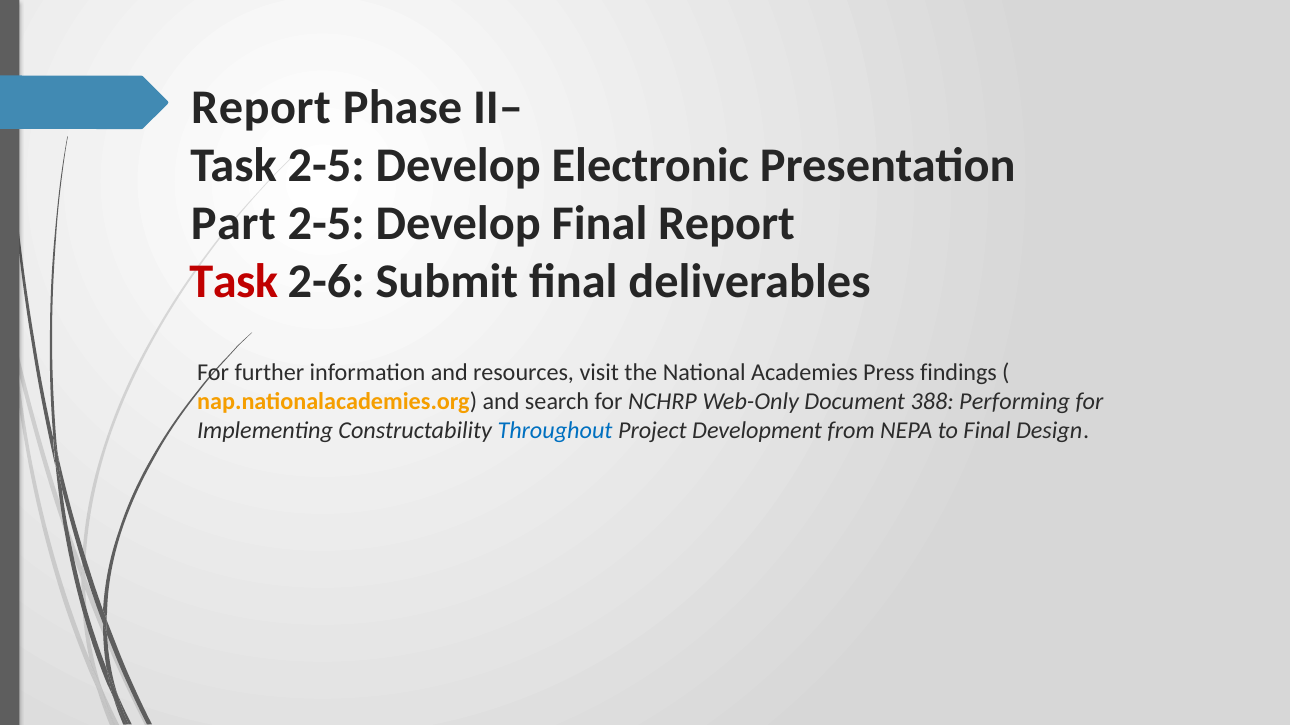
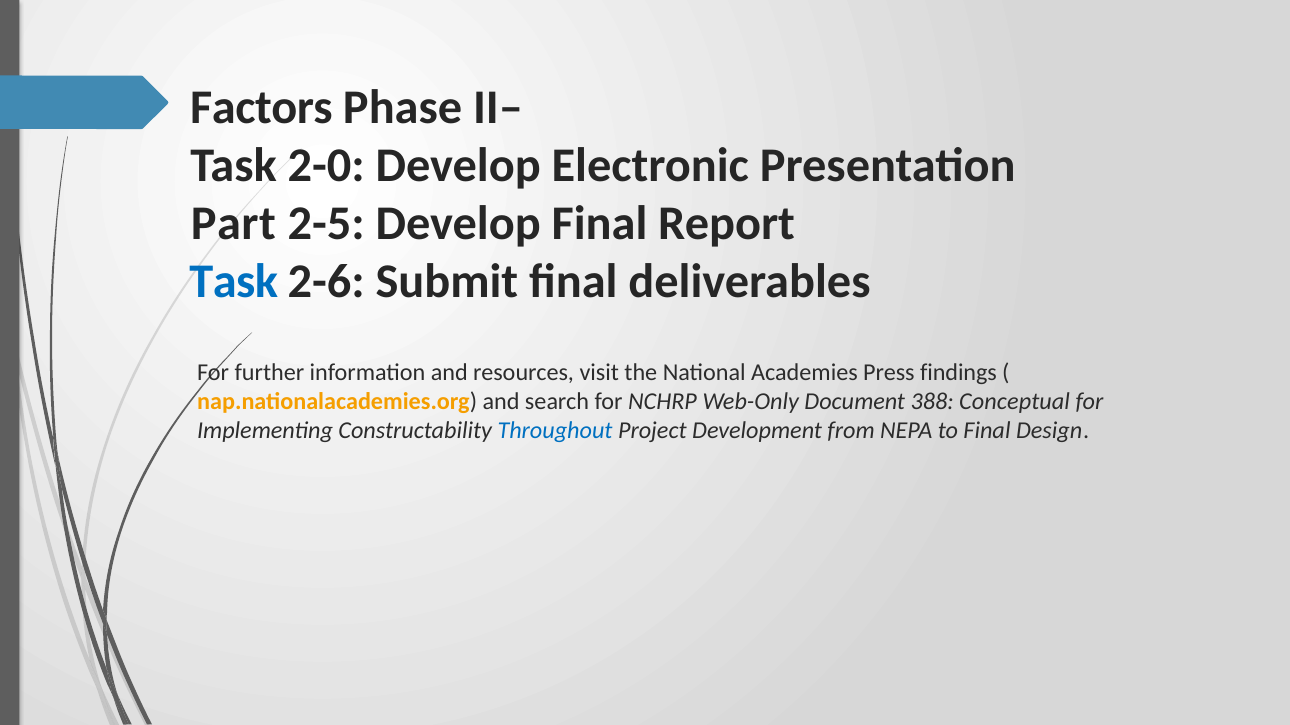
Report at (261, 107): Report -> Factors
Task 2-5: 2-5 -> 2-0
Task at (234, 281) colour: red -> blue
Performing: Performing -> Conceptual
